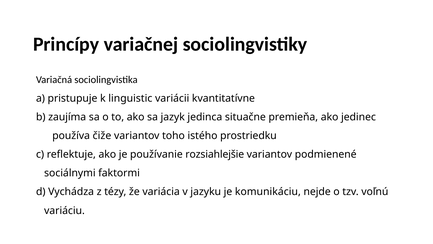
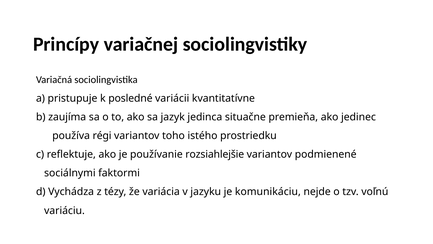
linguistic: linguistic -> posledné
čiže: čiže -> régi
